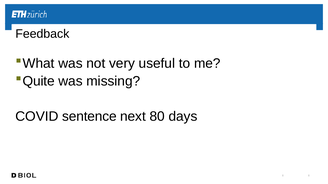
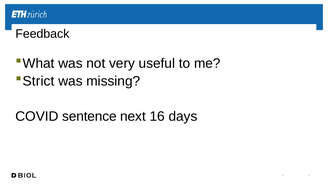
Quite: Quite -> Strict
80: 80 -> 16
